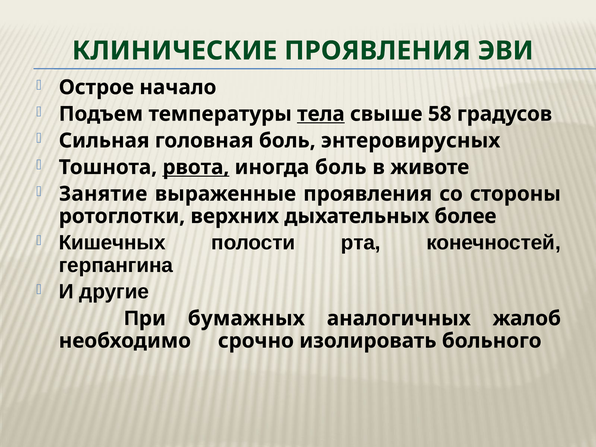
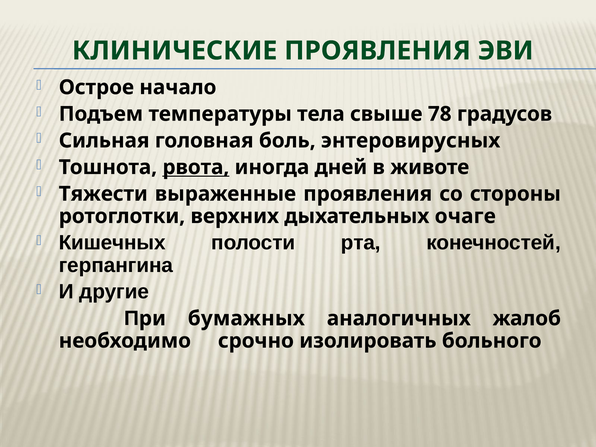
тела underline: present -> none
58: 58 -> 78
иногда боль: боль -> дней
Занятие: Занятие -> Тяжести
более: более -> очаге
